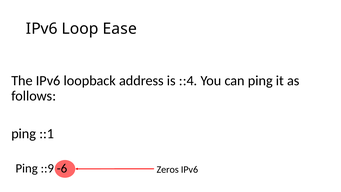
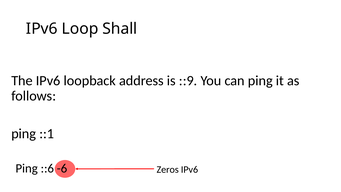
Ease: Ease -> Shall
::4: ::4 -> ::9
::9: ::9 -> ::6
